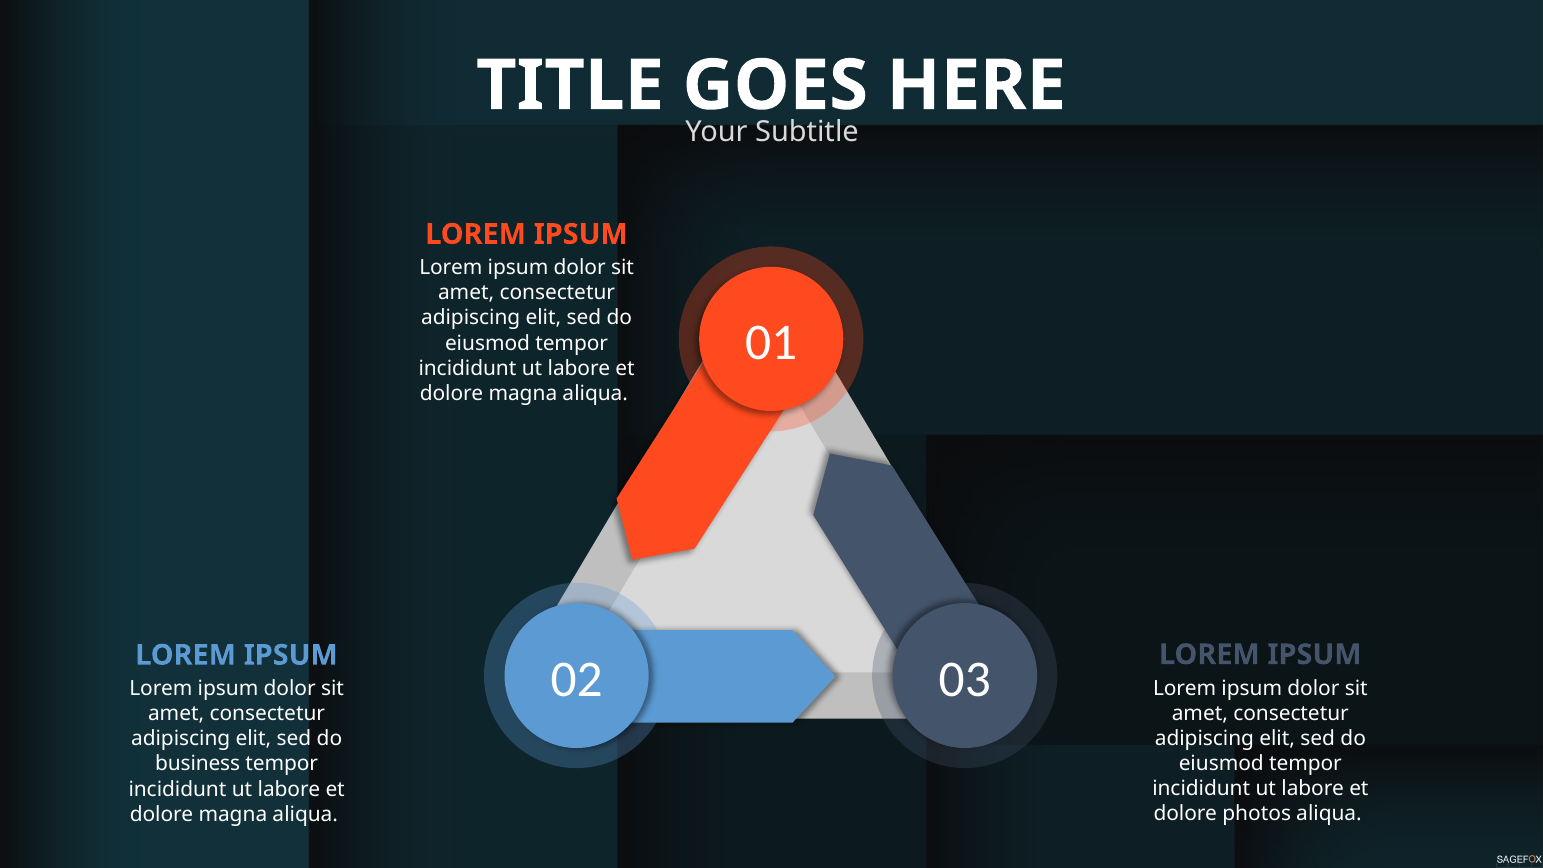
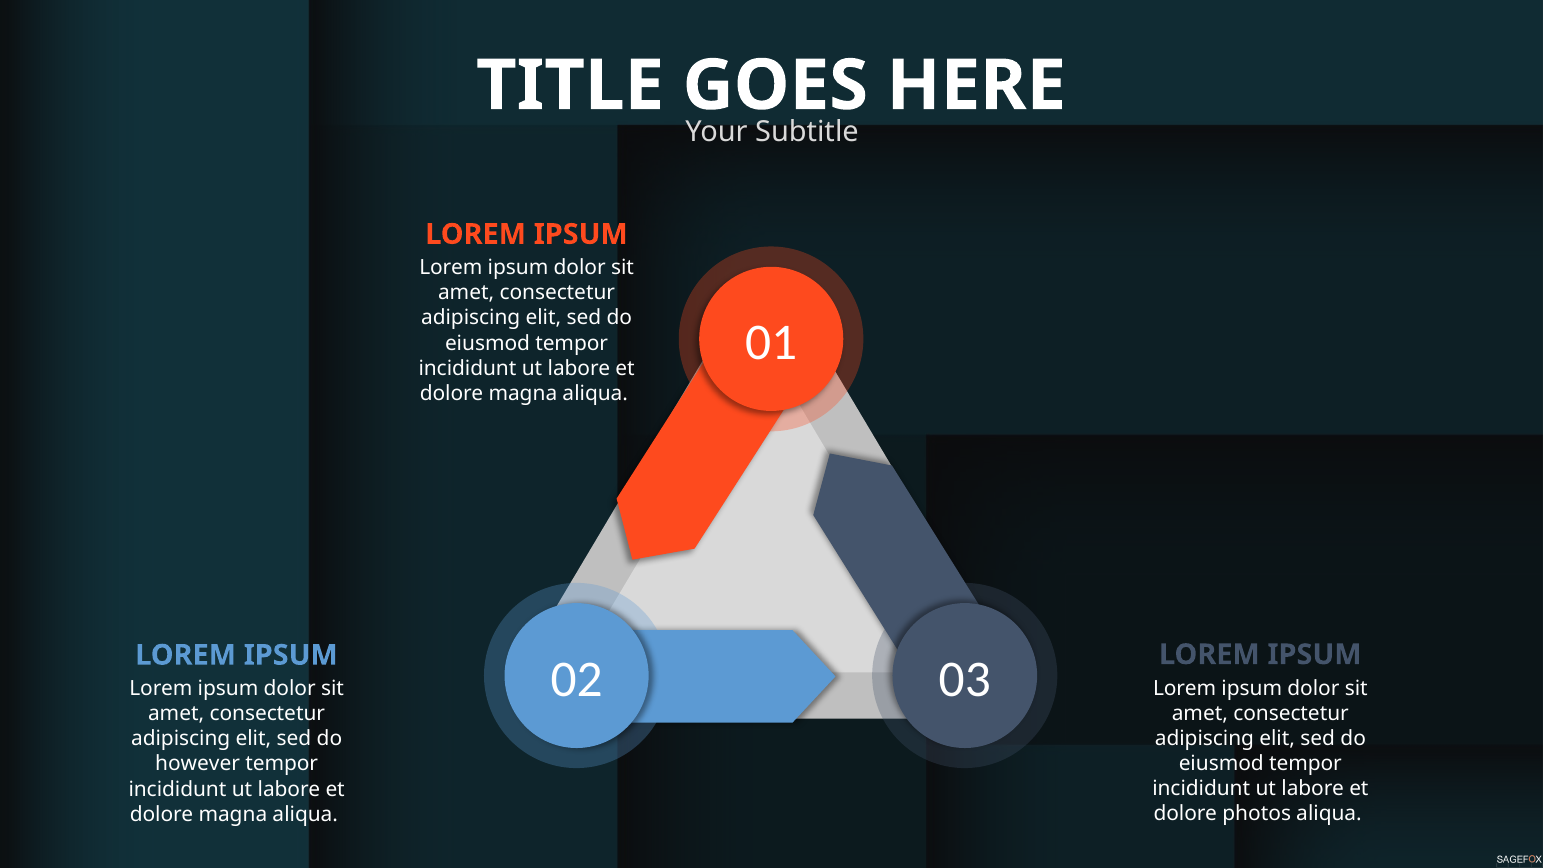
business: business -> however
